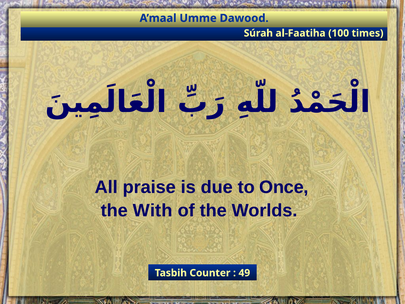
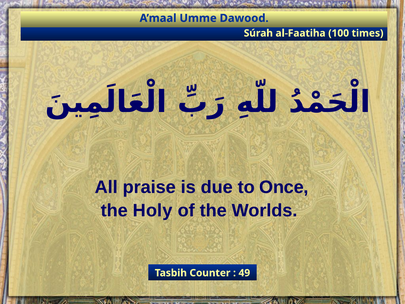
With: With -> Holy
